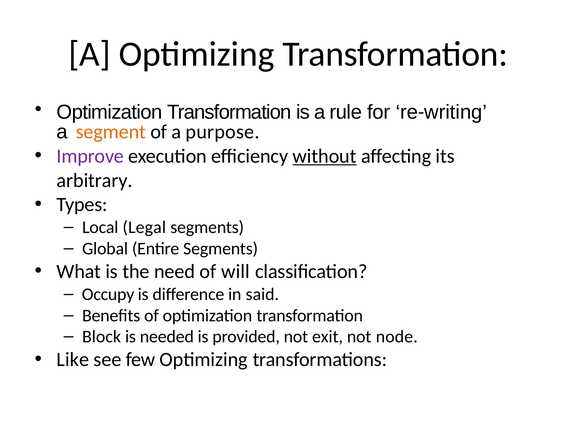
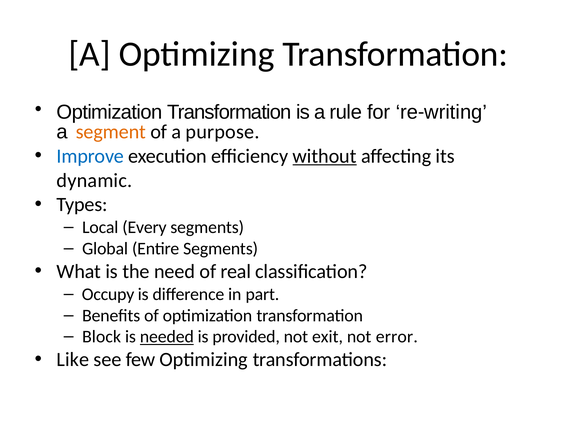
Improve colour: purple -> blue
arbitrary: arbitrary -> dynamic
Legal: Legal -> Every
will: will -> real
said: said -> part
needed underline: none -> present
node: node -> error
